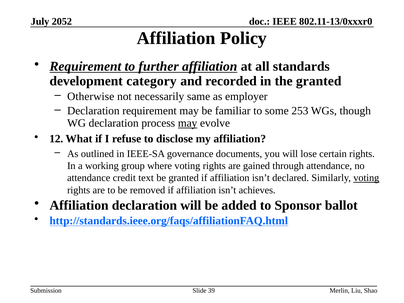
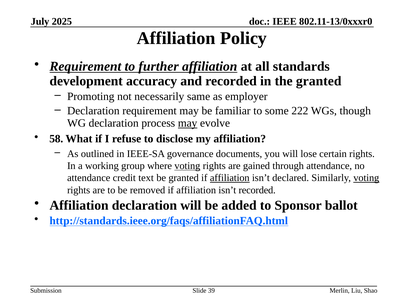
2052: 2052 -> 2025
category: category -> accuracy
Otherwise: Otherwise -> Promoting
253: 253 -> 222
12: 12 -> 58
voting at (187, 166) underline: none -> present
affiliation at (230, 178) underline: none -> present
isn’t achieves: achieves -> recorded
